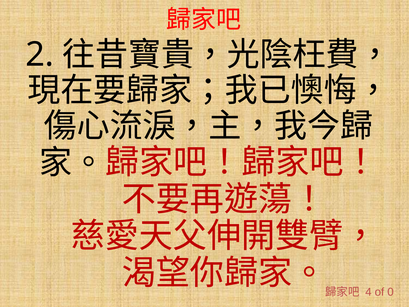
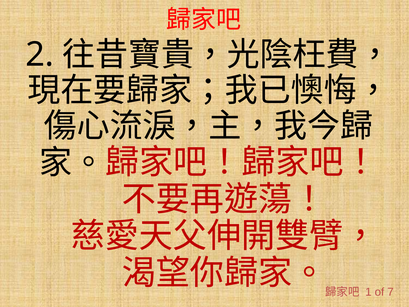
4: 4 -> 1
0: 0 -> 7
